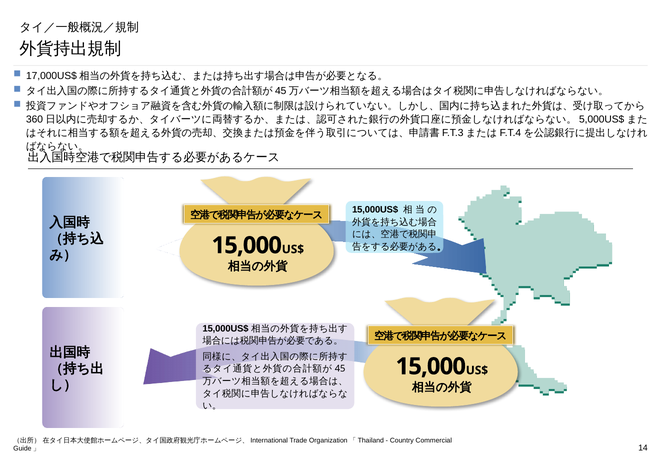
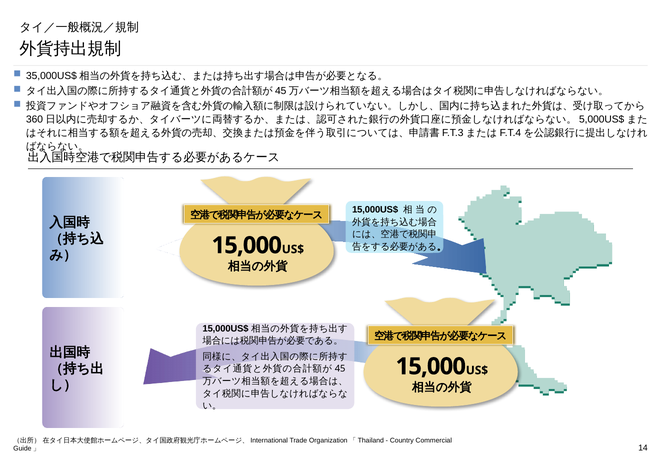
17,000US$: 17,000US$ -> 35,000US$
